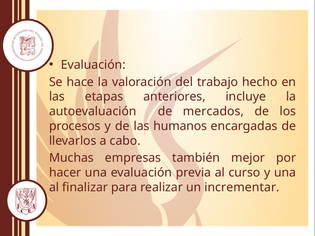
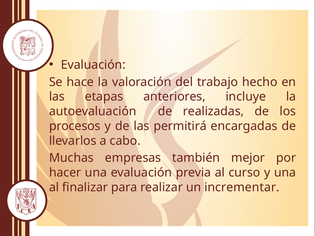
mercados: mercados -> realizadas
humanos: humanos -> permitirá
